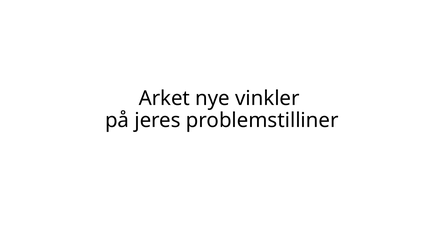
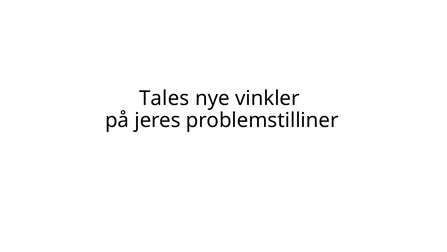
Arket: Arket -> Tales
